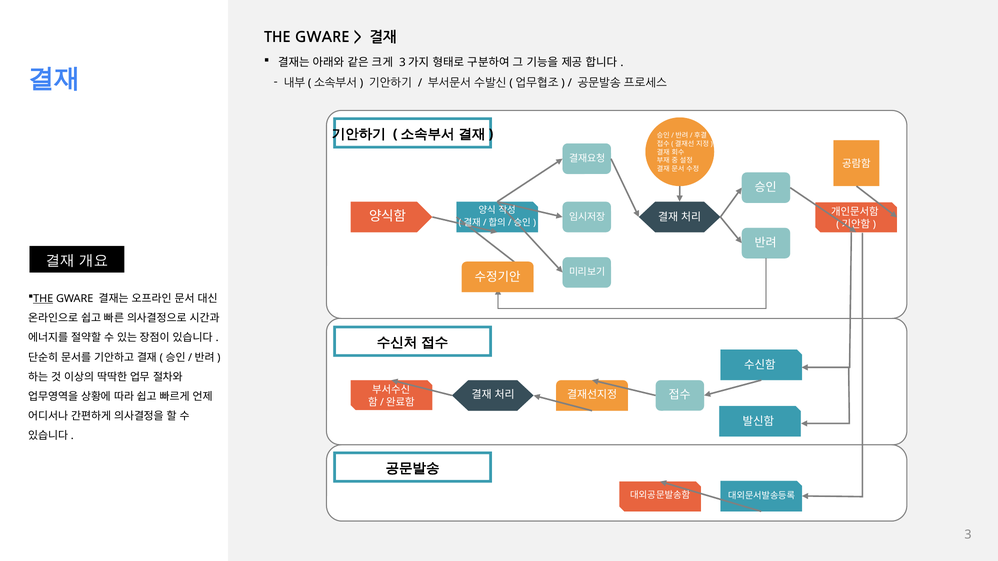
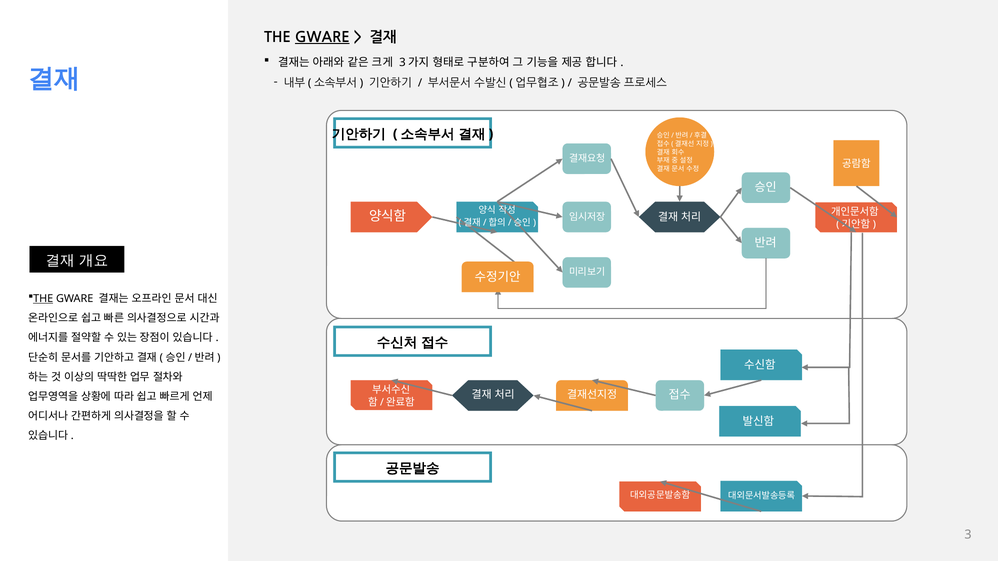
GWARE at (322, 37) underline: none -> present
